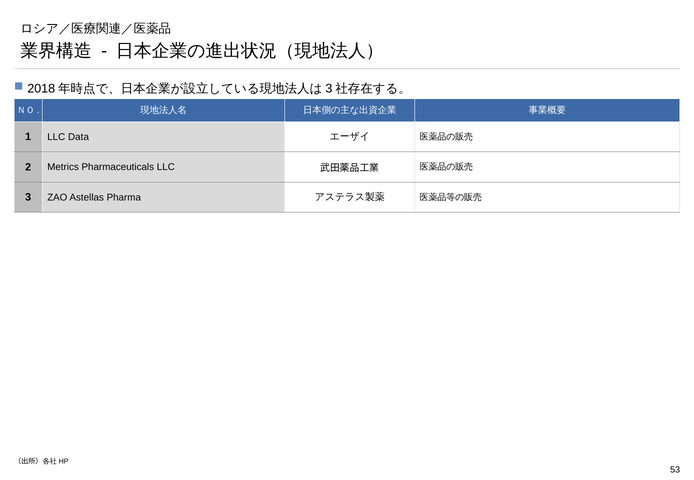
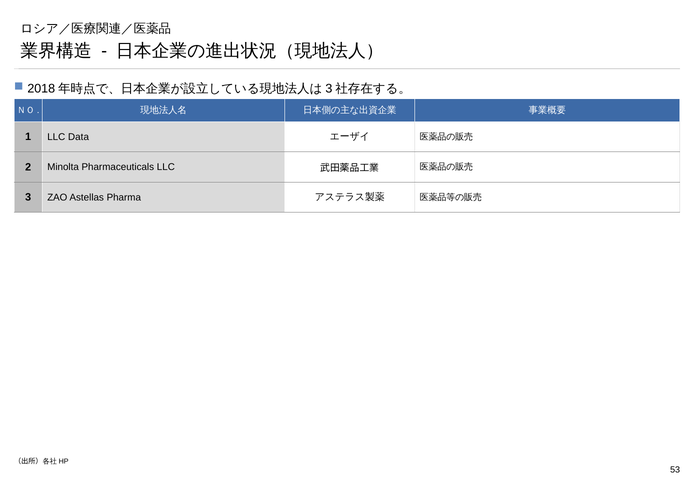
Metrics: Metrics -> Minolta
